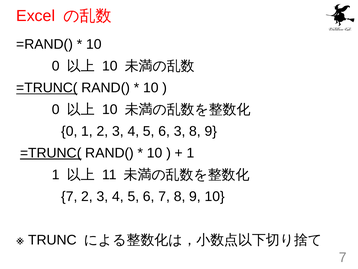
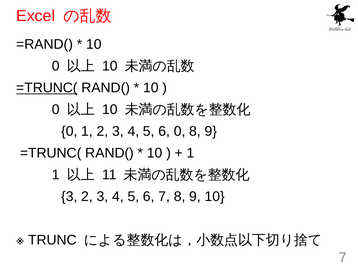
6 3: 3 -> 0
=TRUNC( at (51, 153) underline: present -> none
7 at (69, 196): 7 -> 3
